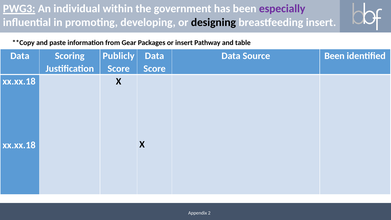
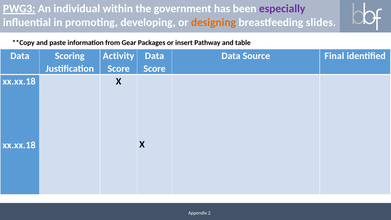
designing colour: black -> orange
breastfeeding insert: insert -> slides
Publicly: Publicly -> Activity
Source Been: Been -> Final
